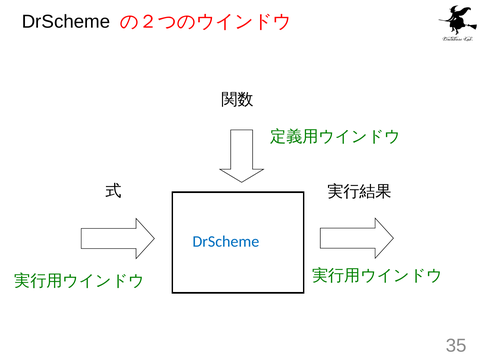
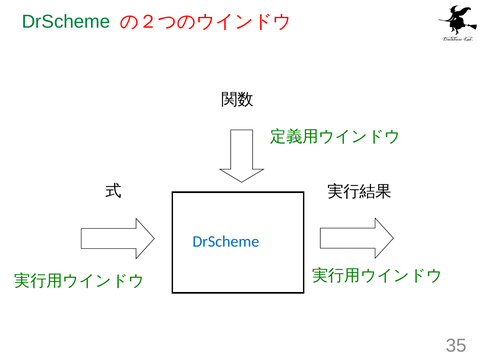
DrScheme at (66, 22) colour: black -> green
